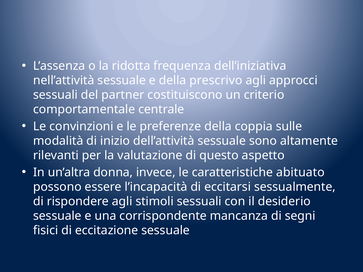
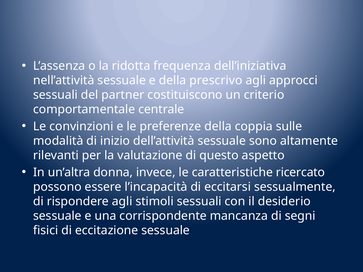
abituato: abituato -> ricercato
